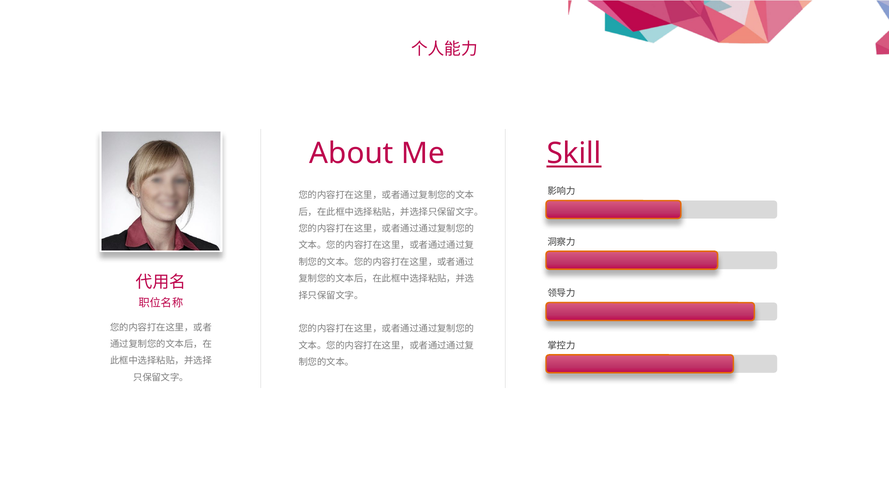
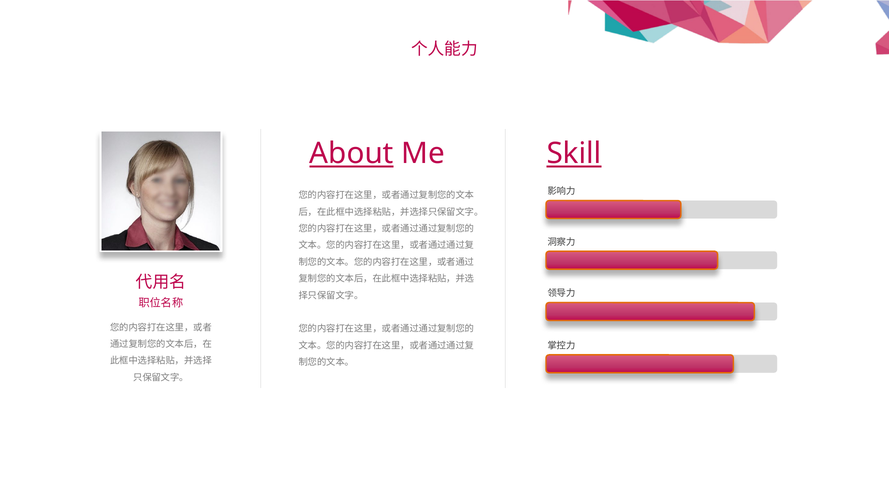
About underline: none -> present
